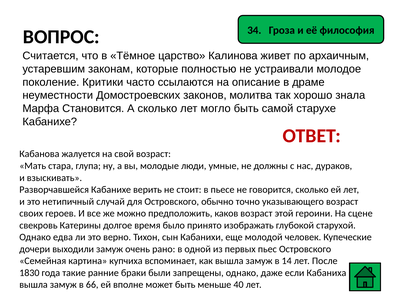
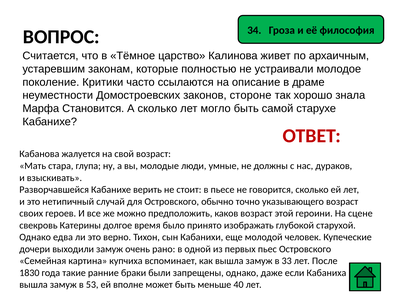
молитва: молитва -> стороне
14: 14 -> 33
66: 66 -> 53
